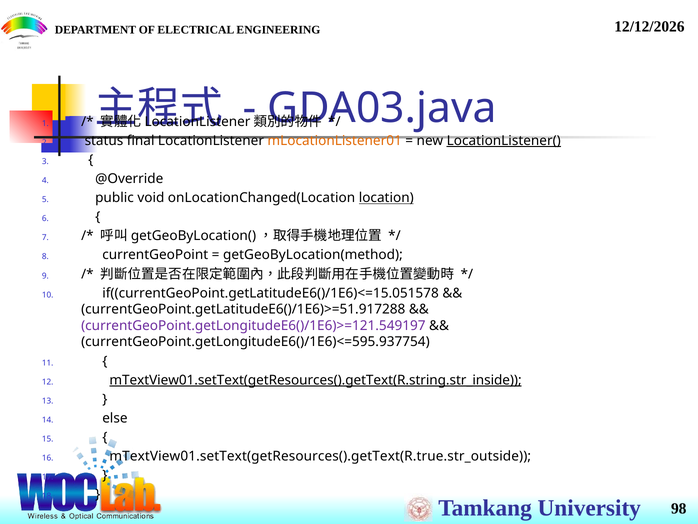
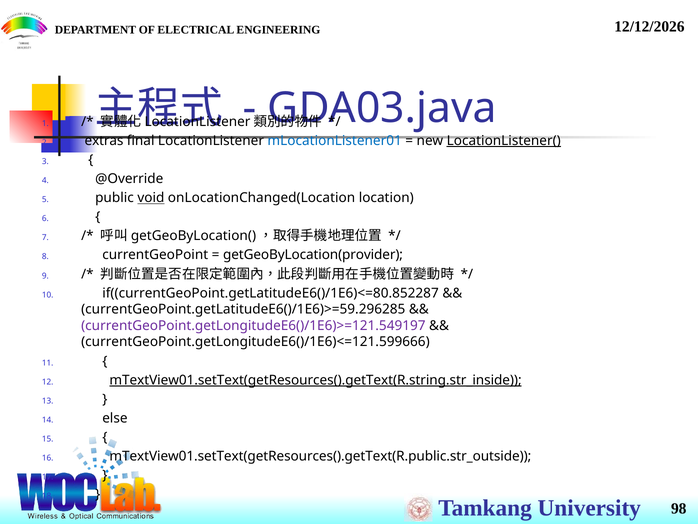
status: status -> extras
mLocationListener01 colour: orange -> blue
void underline: none -> present
location underline: present -> none
getGeoByLocation(method: getGeoByLocation(method -> getGeoByLocation(provider
if((currentGeoPoint.getLatitudeE6()/1E6)<=15.051578: if((currentGeoPoint.getLatitudeE6()/1E6)<=15.051578 -> if((currentGeoPoint.getLatitudeE6()/1E6)<=80.852287
currentGeoPoint.getLatitudeE6()/1E6)>=51.917288: currentGeoPoint.getLatitudeE6()/1E6)>=51.917288 -> currentGeoPoint.getLatitudeE6()/1E6)>=59.296285
currentGeoPoint.getLongitudeE6()/1E6)<=595.937754: currentGeoPoint.getLongitudeE6()/1E6)<=595.937754 -> currentGeoPoint.getLongitudeE6()/1E6)<=121.599666
mTextView01.setText(getResources().getText(R.true.str_outside: mTextView01.setText(getResources().getText(R.true.str_outside -> mTextView01.setText(getResources().getText(R.public.str_outside
